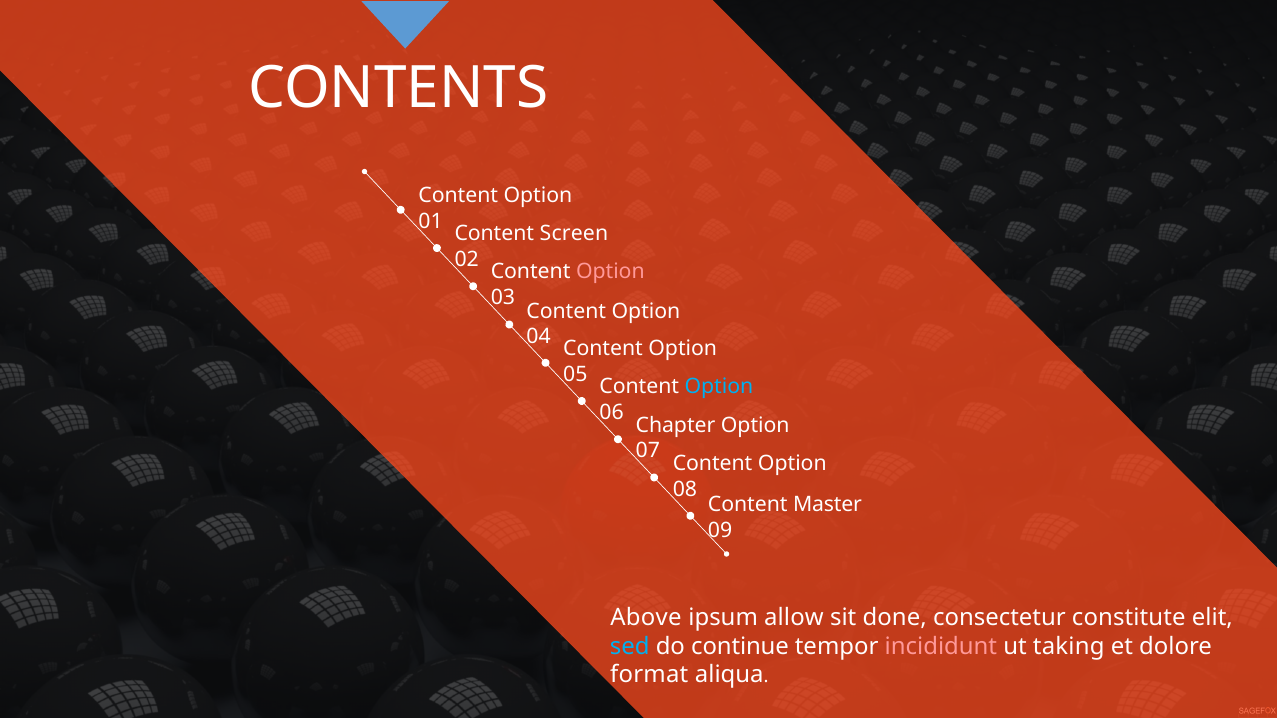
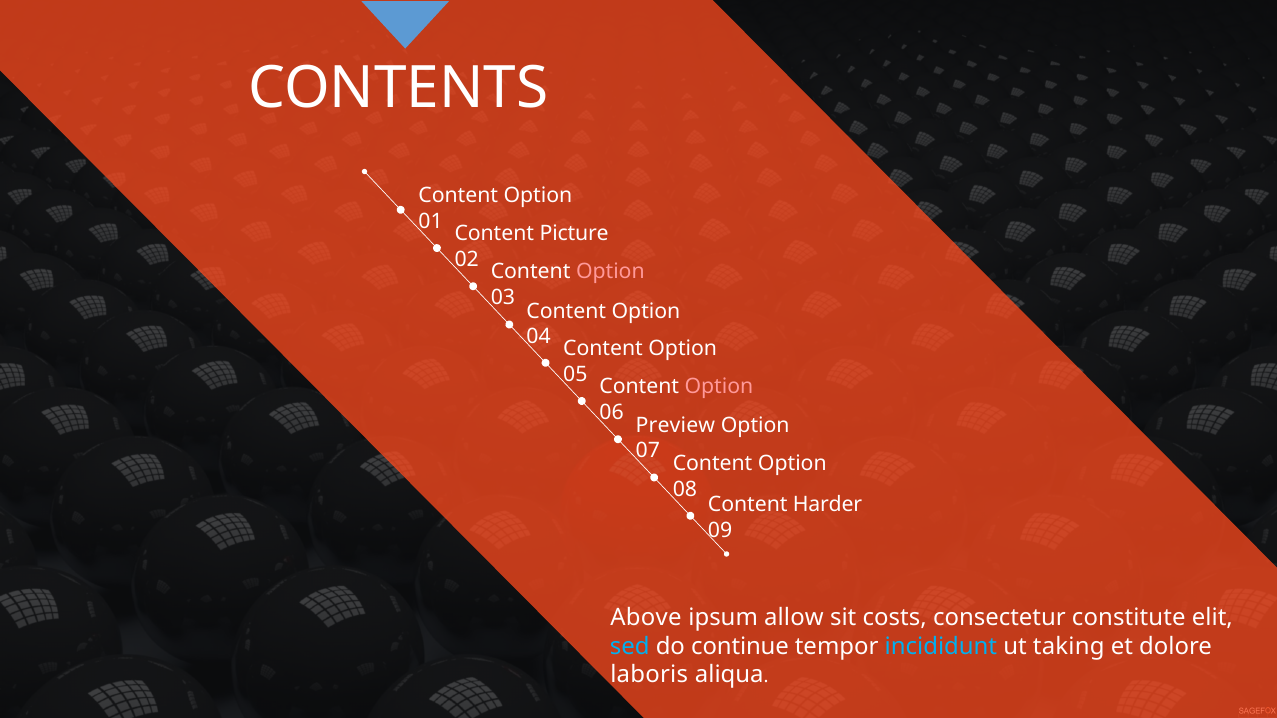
Screen: Screen -> Picture
Option at (719, 387) colour: light blue -> pink
Chapter: Chapter -> Preview
Master: Master -> Harder
done: done -> costs
incididunt colour: pink -> light blue
format: format -> laboris
